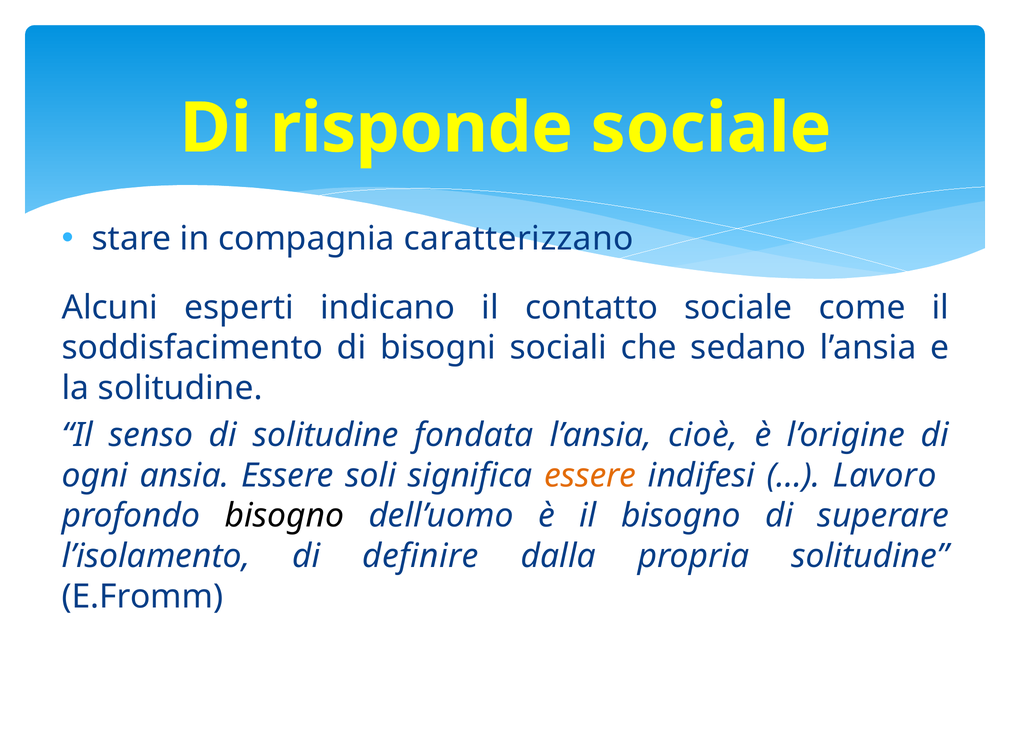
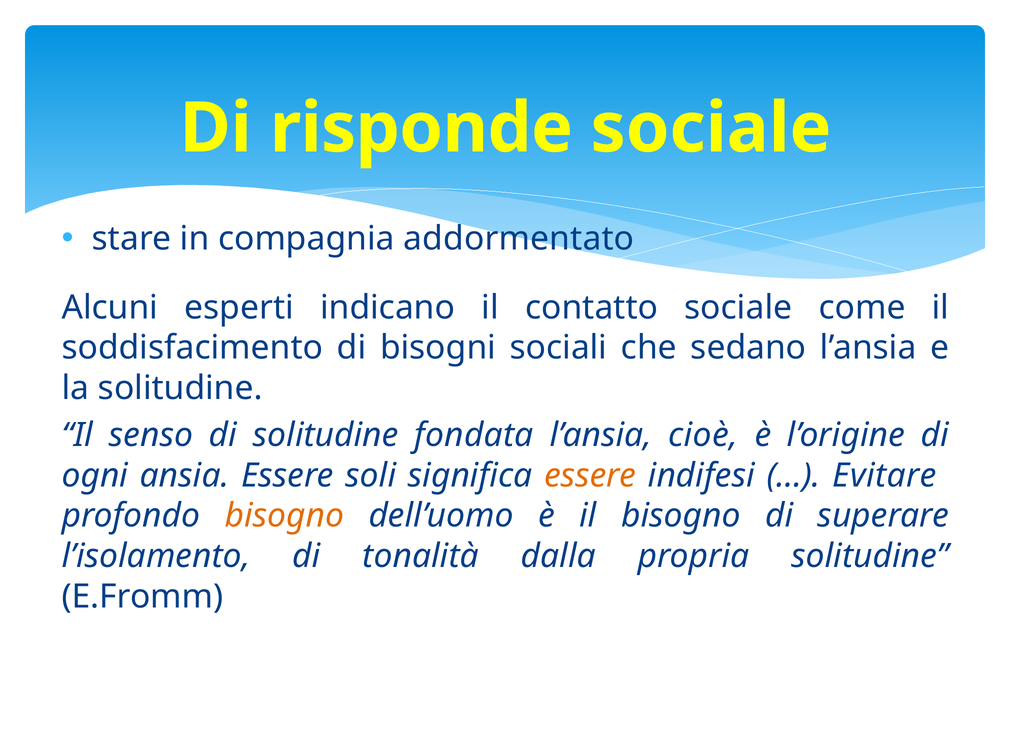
caratterizzano: caratterizzano -> addormentato
Lavoro: Lavoro -> Evitare
bisogno at (284, 516) colour: black -> orange
definire: definire -> tonalità
